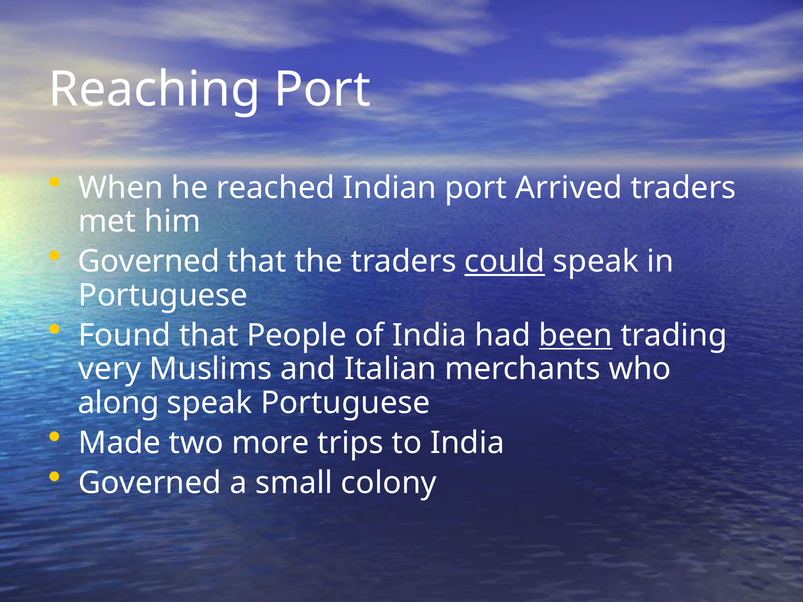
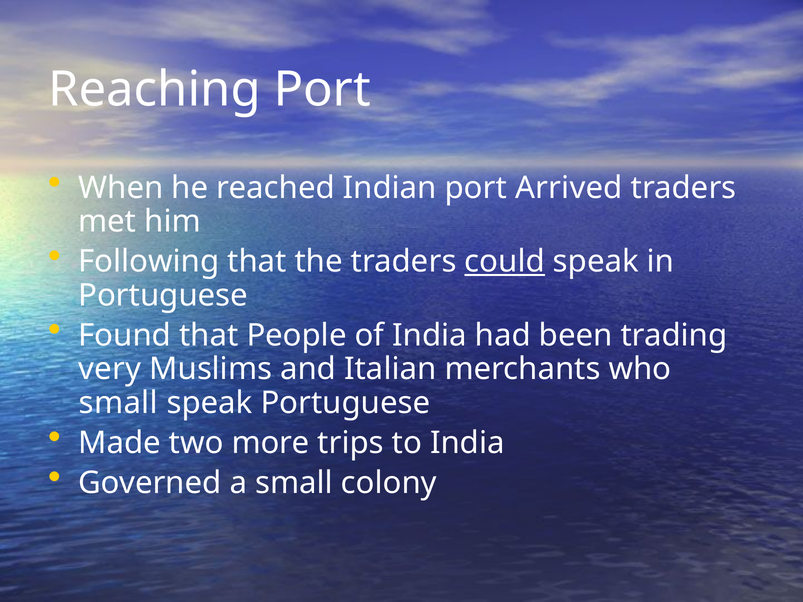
Governed at (149, 262): Governed -> Following
been underline: present -> none
along at (119, 403): along -> small
